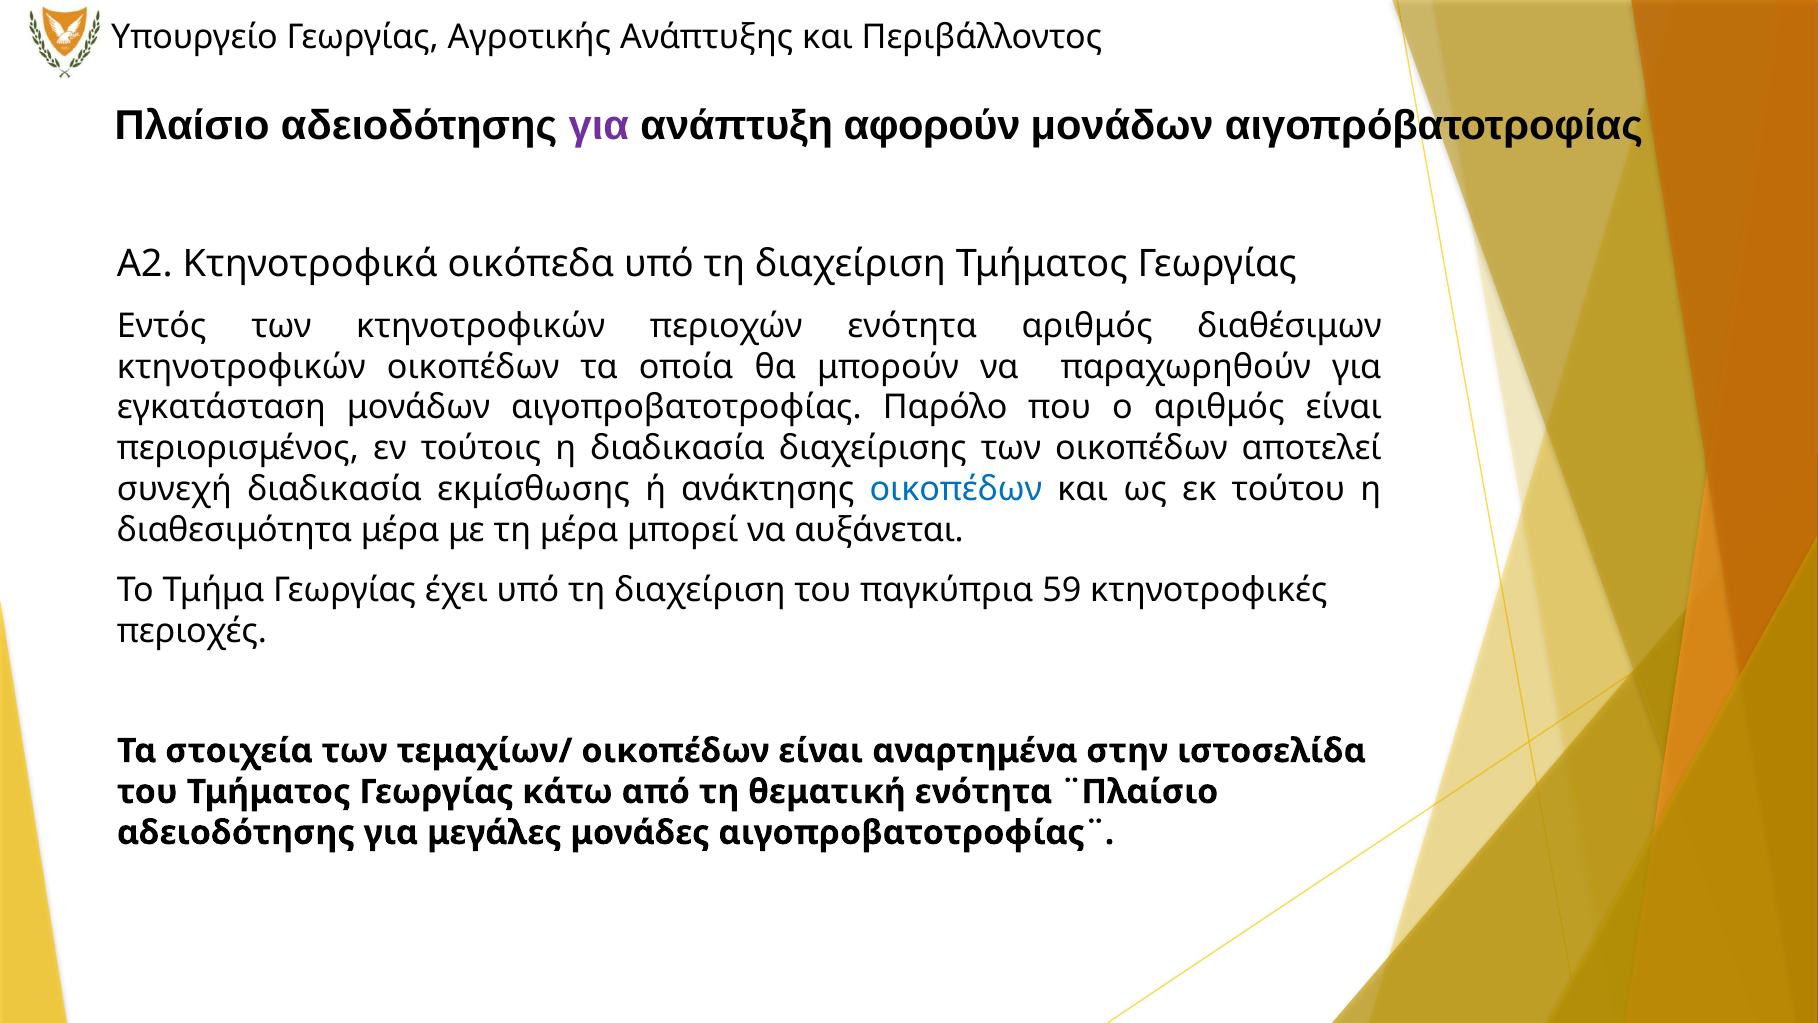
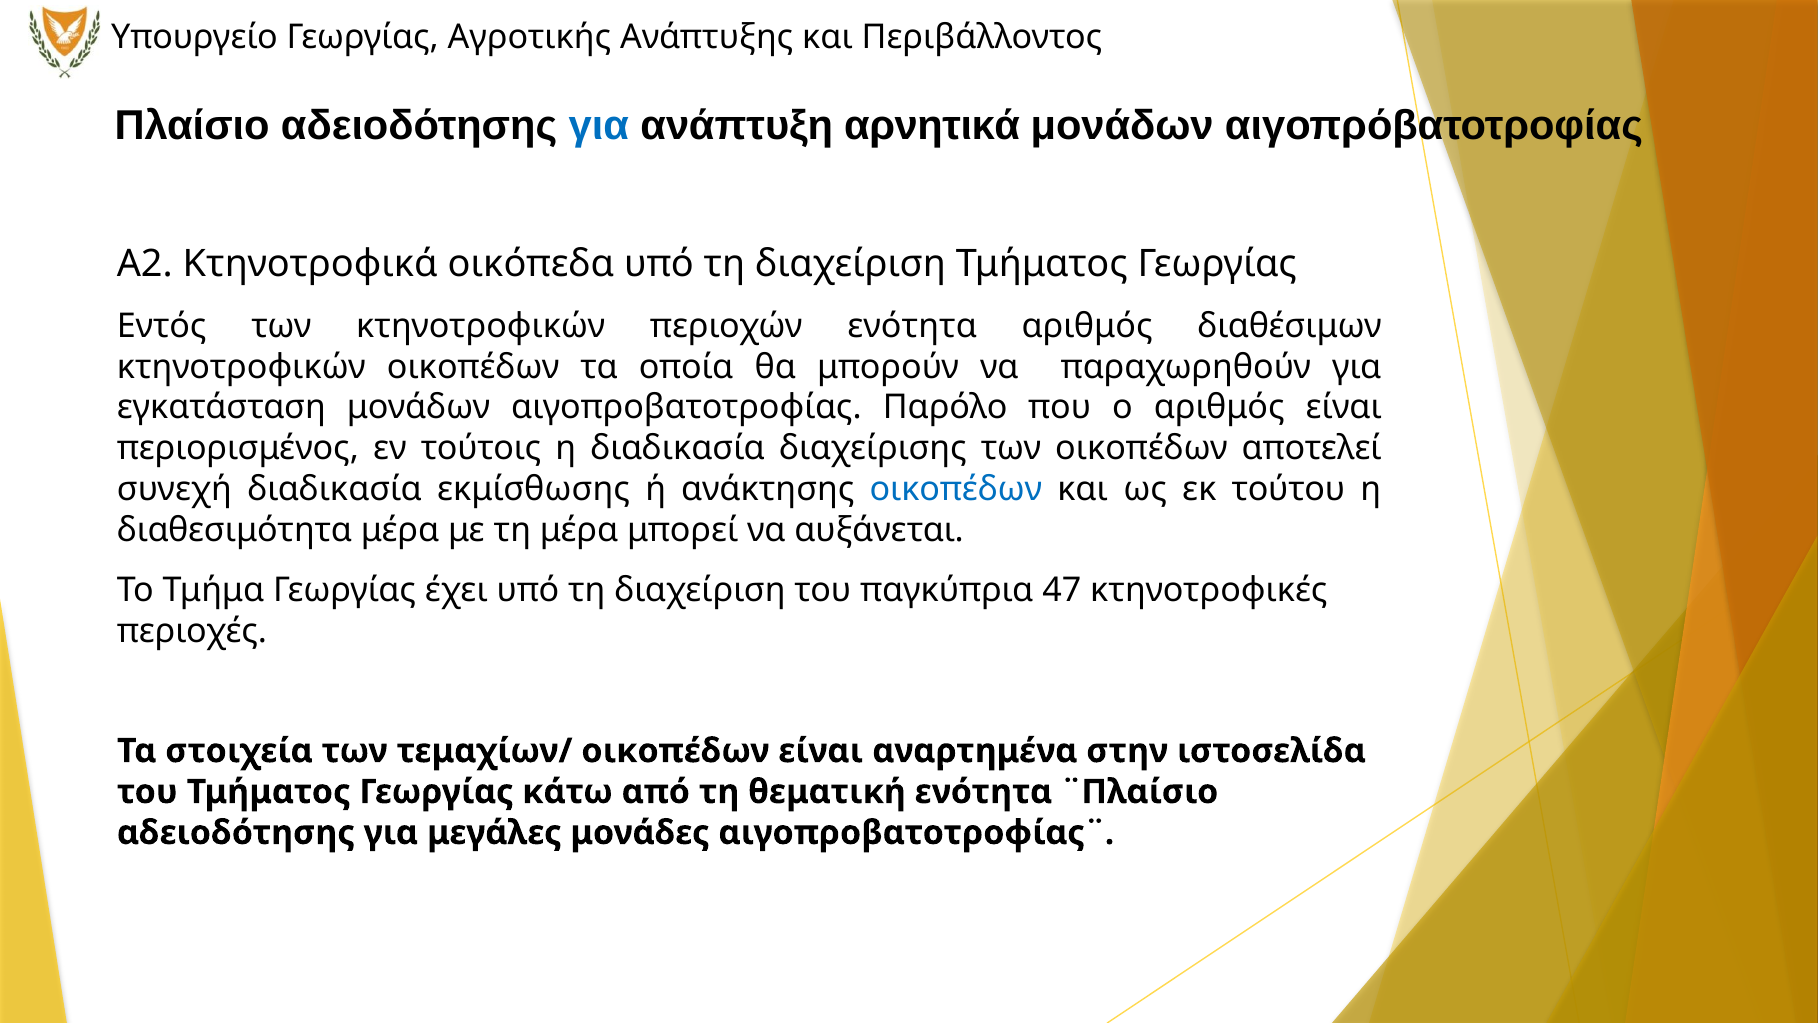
για at (599, 126) colour: purple -> blue
αφορούν: αφορούν -> αρνητικά
59: 59 -> 47
